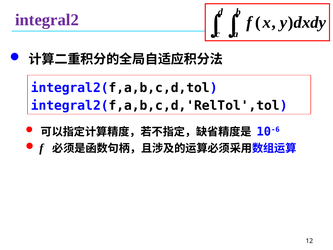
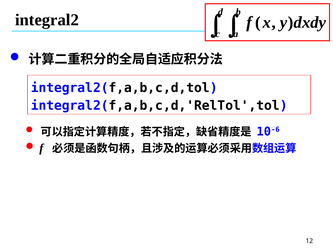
integral2 colour: purple -> black
